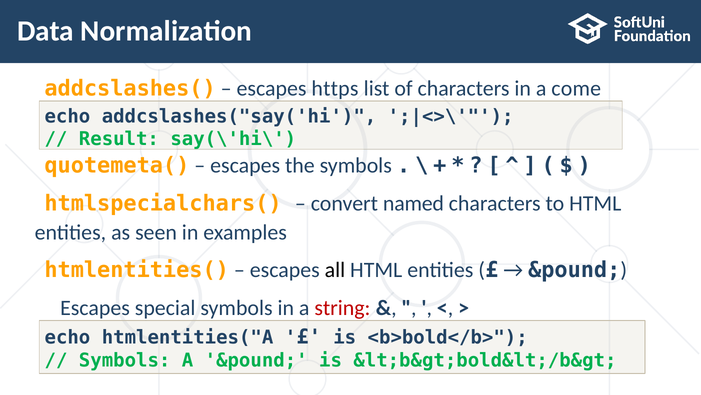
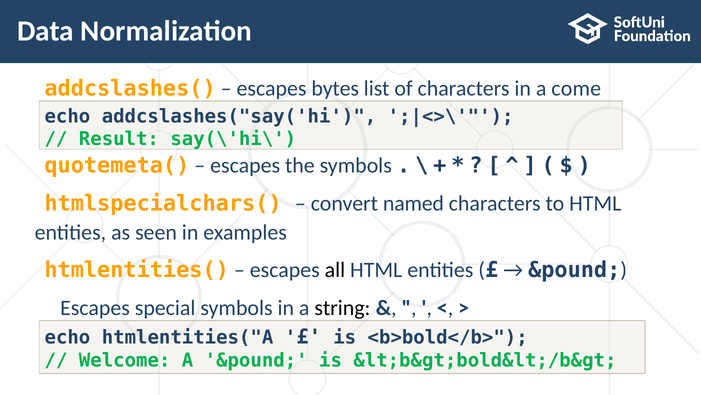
https: https -> bytes
string colour: red -> black
Symbols at (125, 360): Symbols -> Welcome
